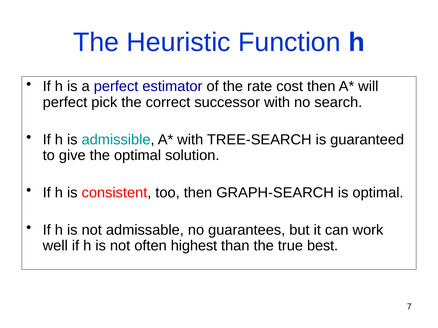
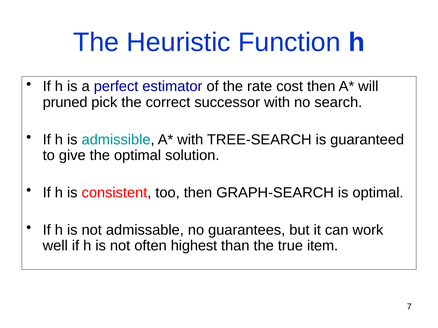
perfect at (65, 102): perfect -> pruned
best: best -> item
